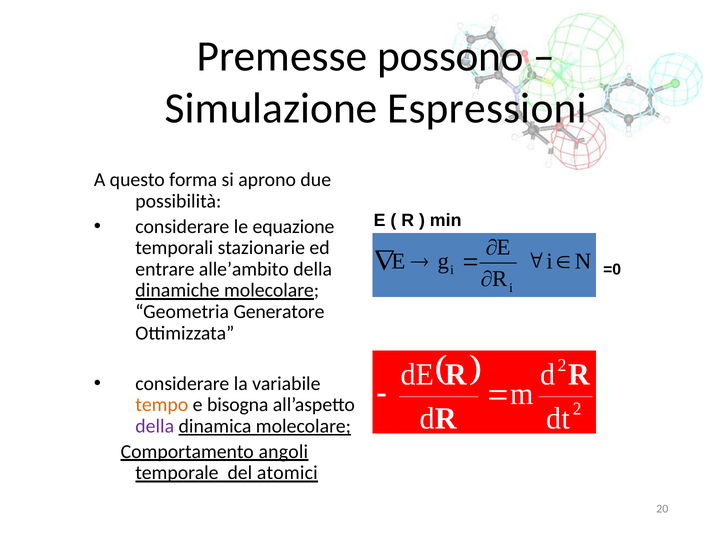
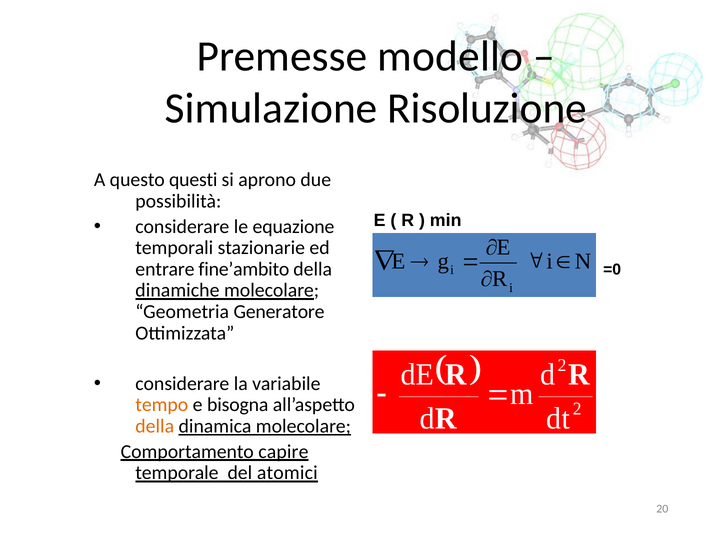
possono: possono -> modello
Espressioni: Espressioni -> Risoluzione
forma: forma -> questi
alle’ambito: alle’ambito -> fine’ambito
della at (155, 426) colour: purple -> orange
angoli: angoli -> capire
